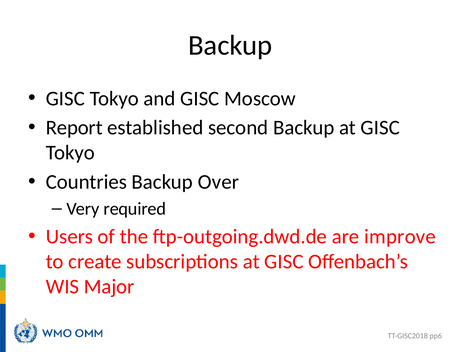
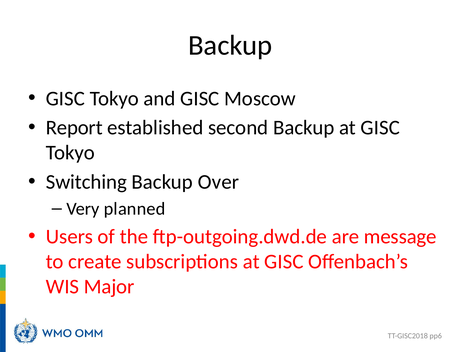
Countries: Countries -> Switching
required: required -> planned
improve: improve -> message
